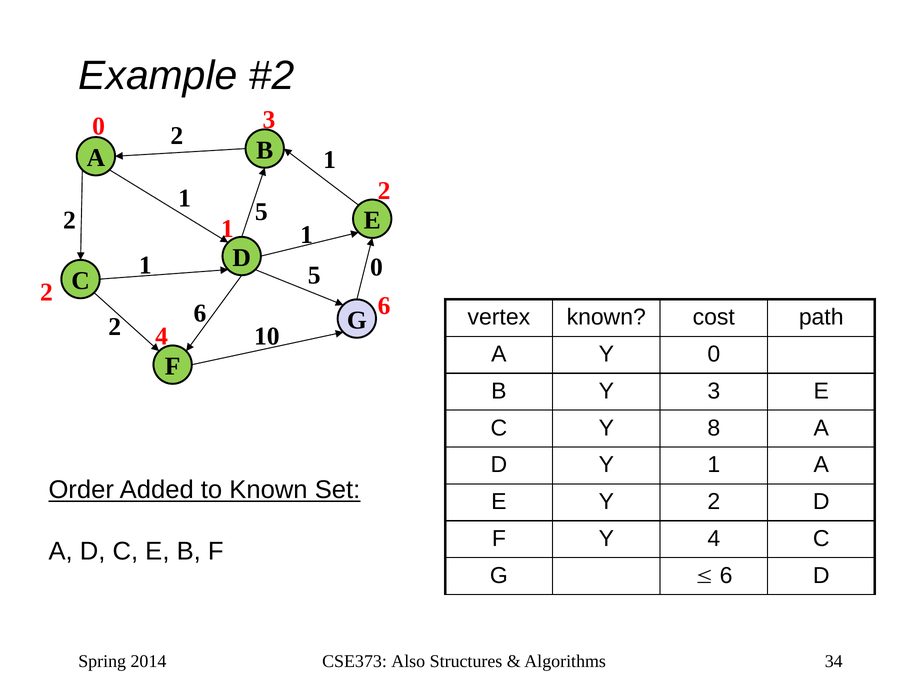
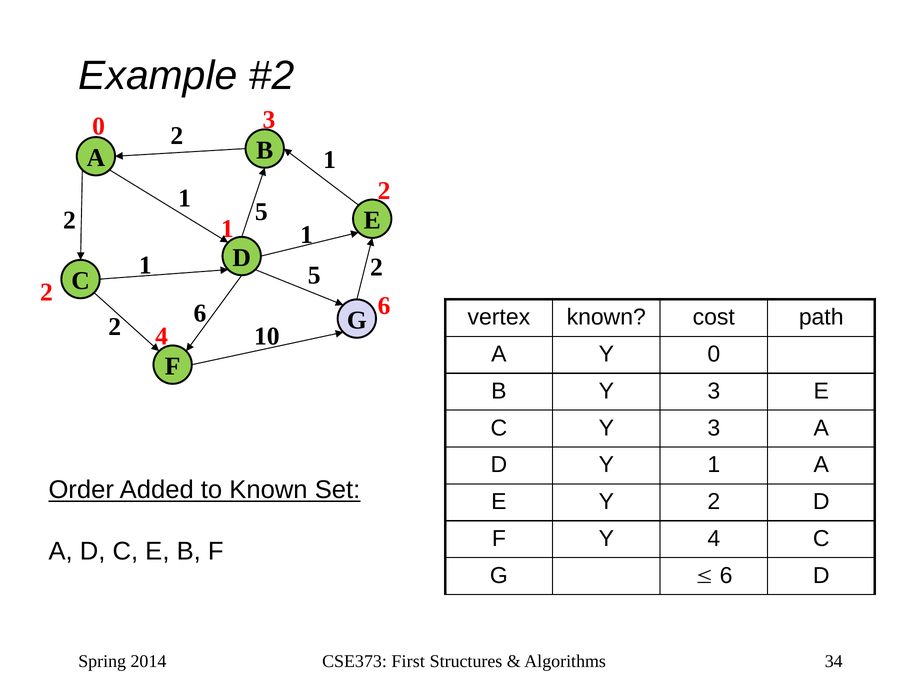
5 0: 0 -> 2
C Y 8: 8 -> 3
Also: Also -> First
